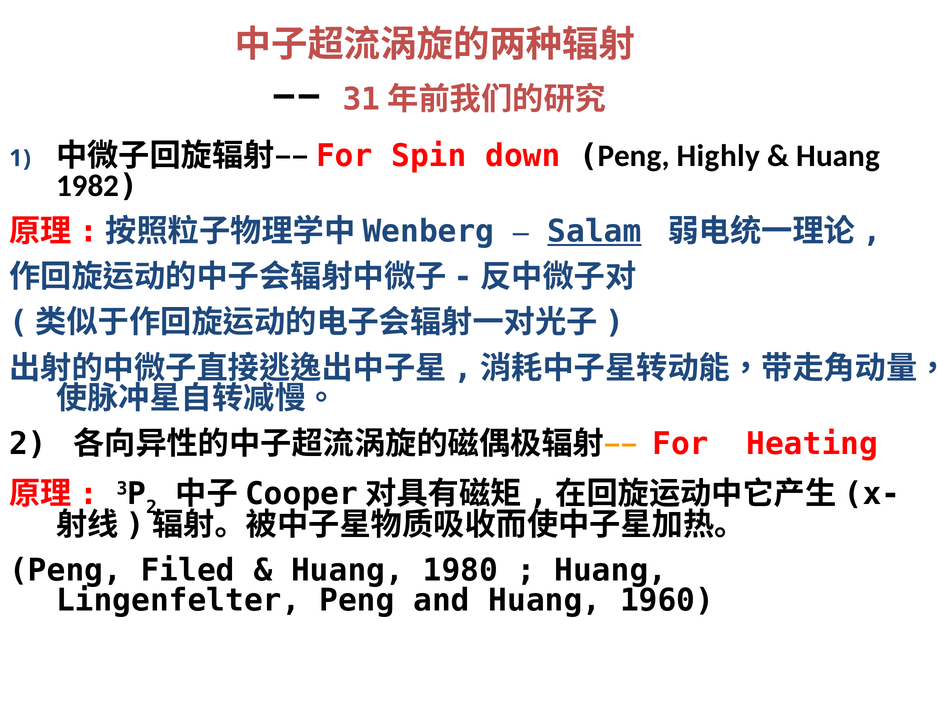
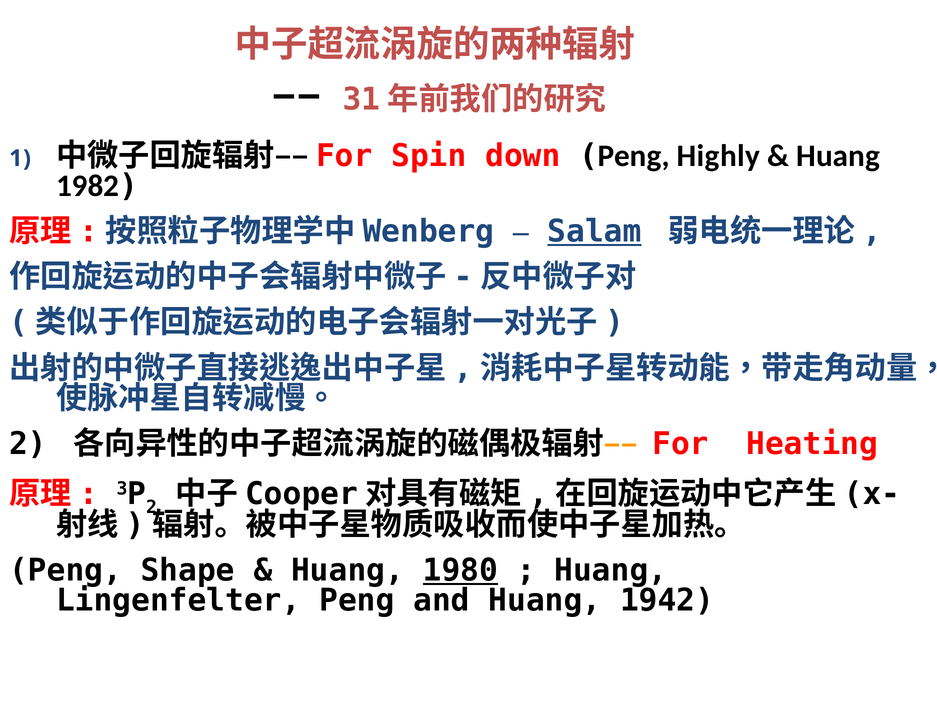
Filed: Filed -> Shape
1980 underline: none -> present
1960: 1960 -> 1942
